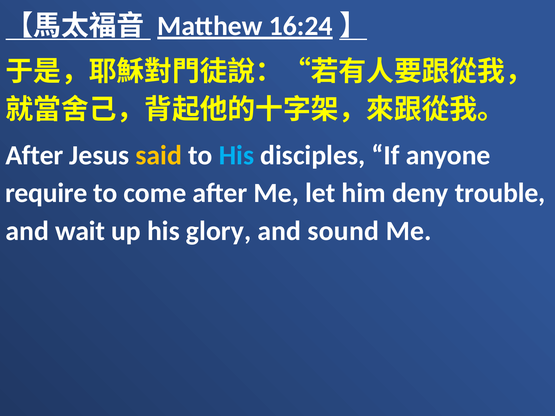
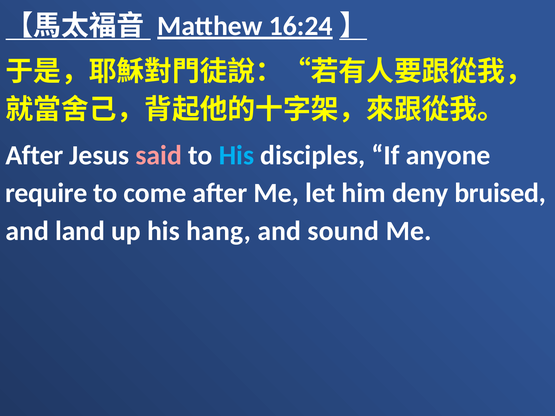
said colour: yellow -> pink
trouble: trouble -> bruised
wait: wait -> land
glory: glory -> hang
